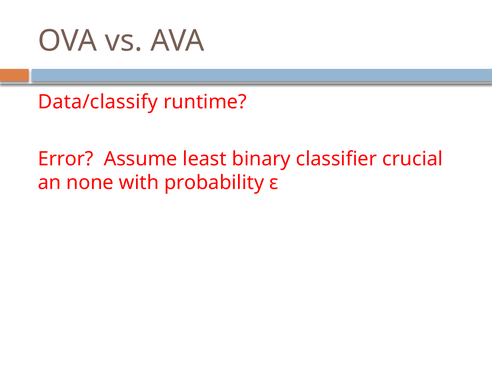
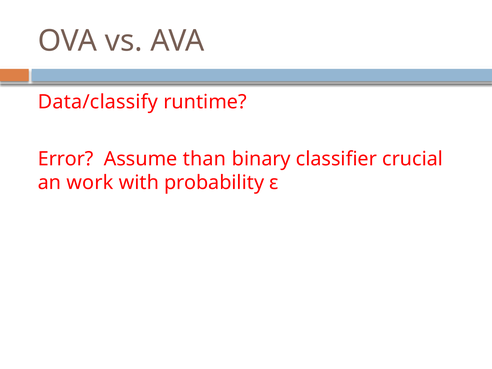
least: least -> than
none: none -> work
